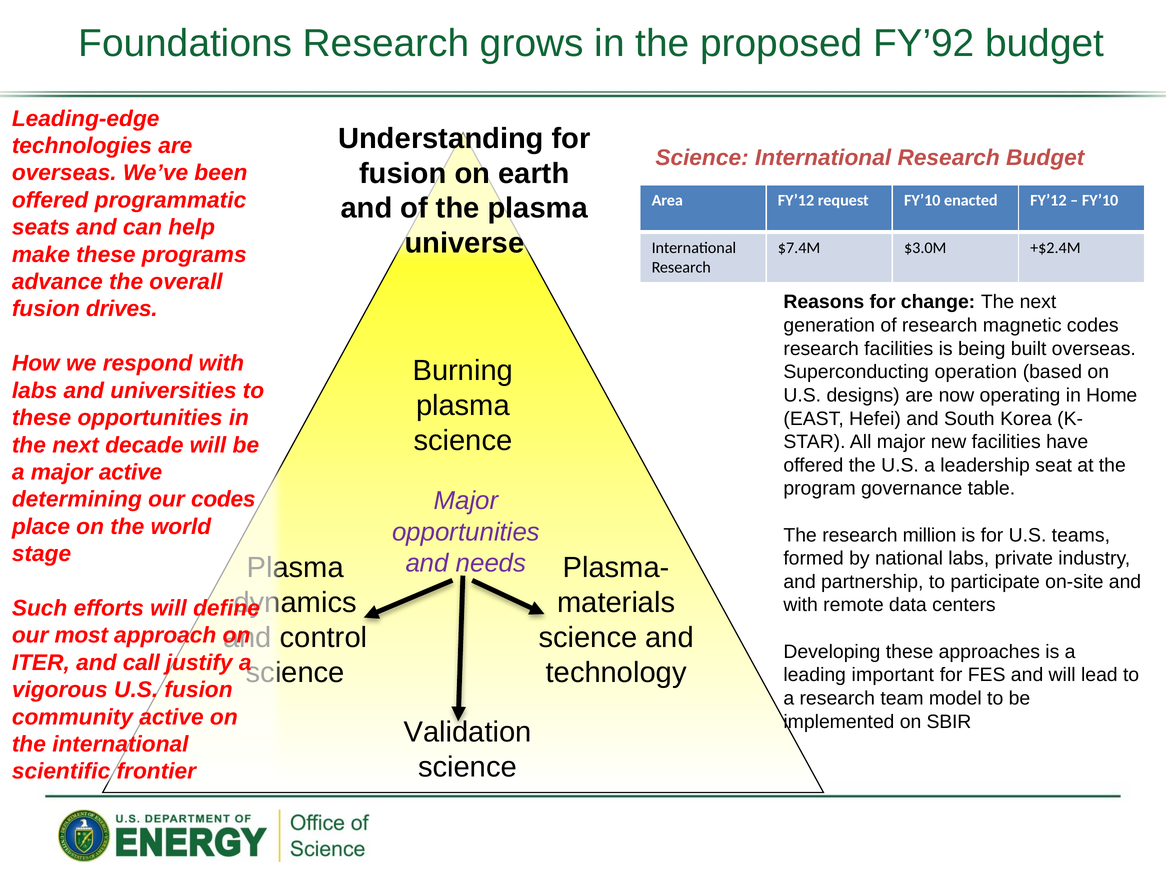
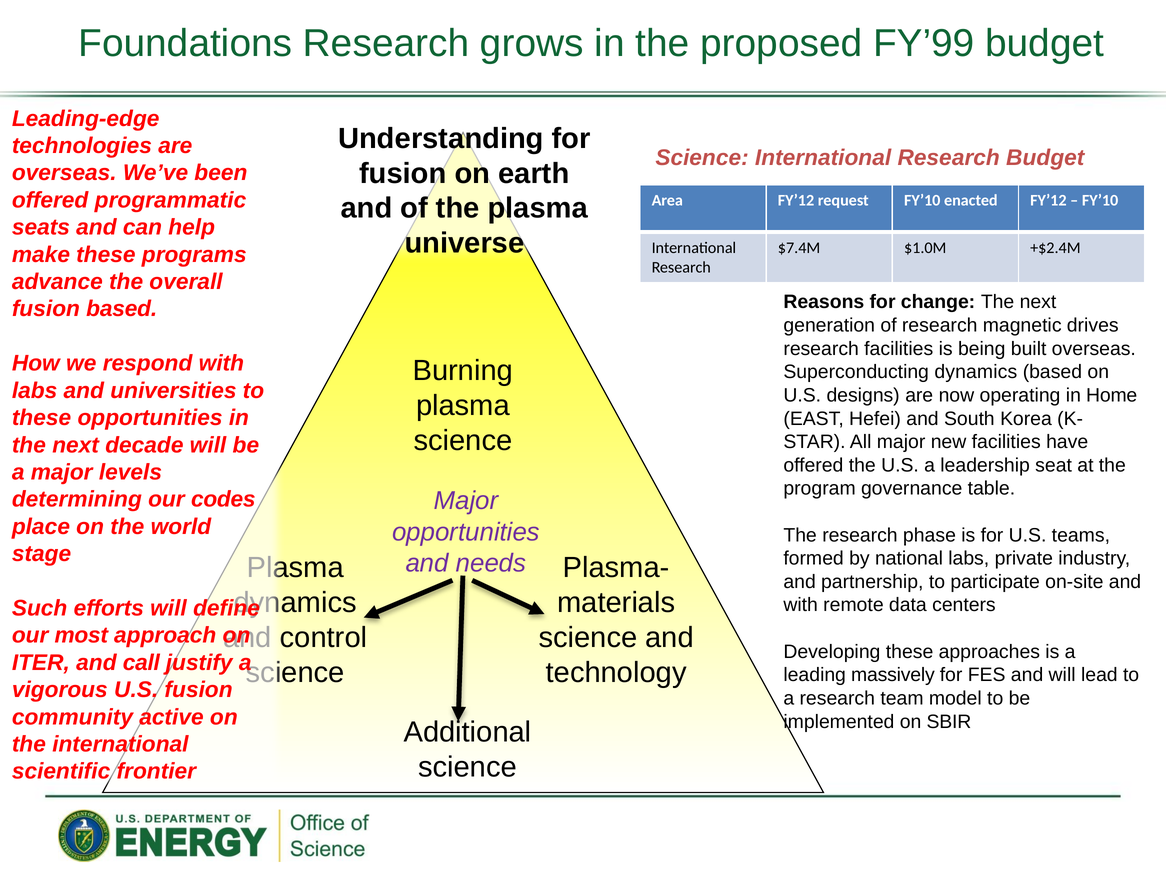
FY’92: FY’92 -> FY’99
$3.0M: $3.0M -> $1.0M
fusion drives: drives -> based
magnetic codes: codes -> drives
Superconducting operation: operation -> dynamics
major active: active -> levels
million: million -> phase
important: important -> massively
Validation: Validation -> Additional
